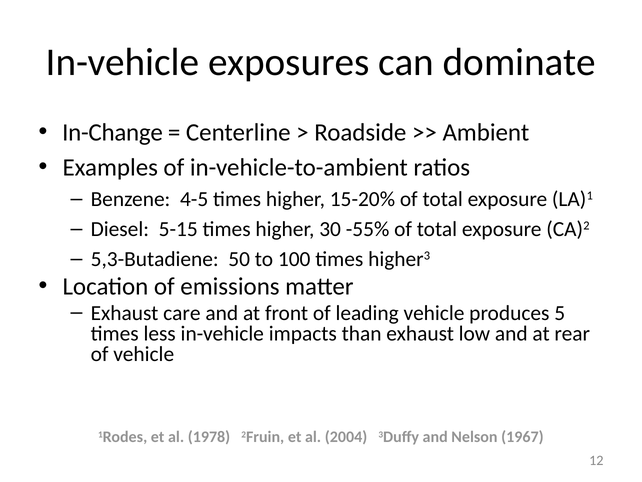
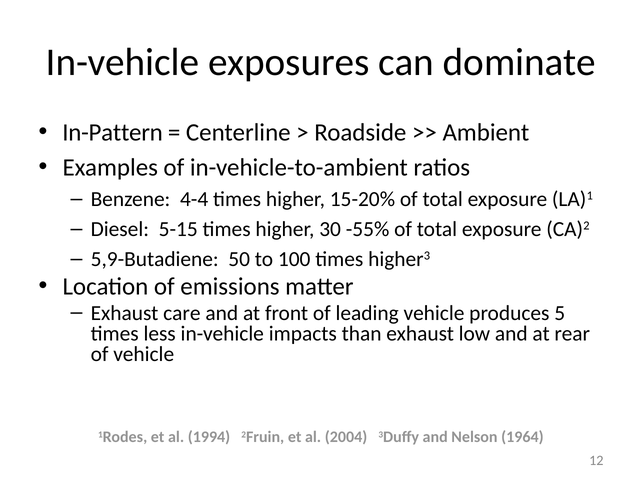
In-Change: In-Change -> In-Pattern
4-5: 4-5 -> 4-4
5,3-Butadiene: 5,3-Butadiene -> 5,9-Butadiene
1978: 1978 -> 1994
1967: 1967 -> 1964
